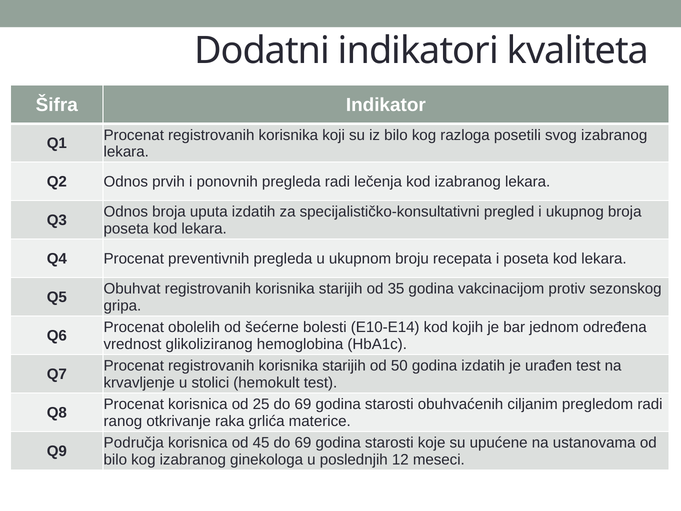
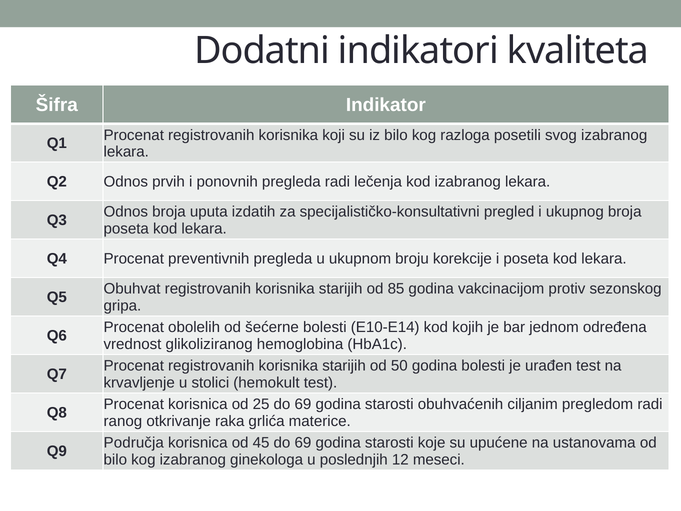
recepata: recepata -> korekcije
35: 35 -> 85
godina izdatih: izdatih -> bolesti
